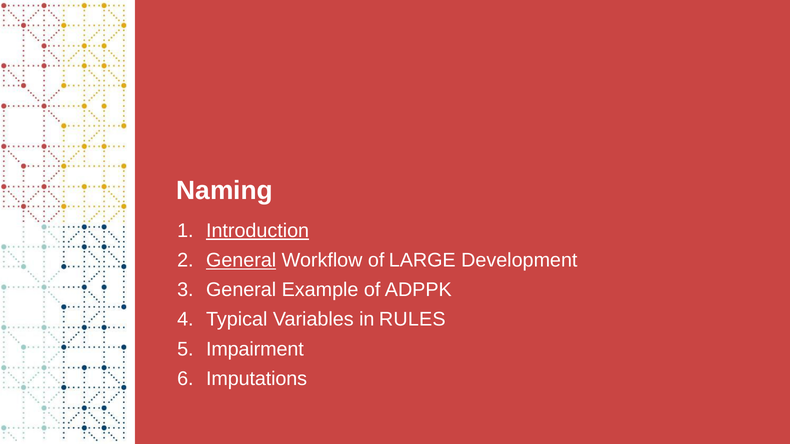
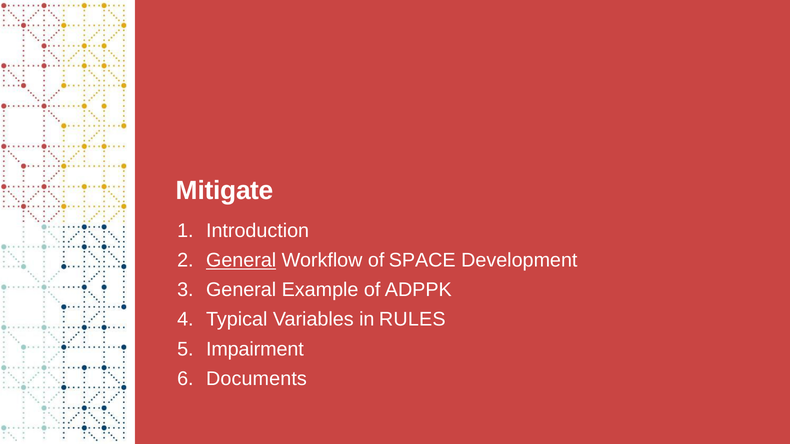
Naming: Naming -> Mitigate
Introduction underline: present -> none
LARGE: LARGE -> SPACE
Imputations: Imputations -> Documents
